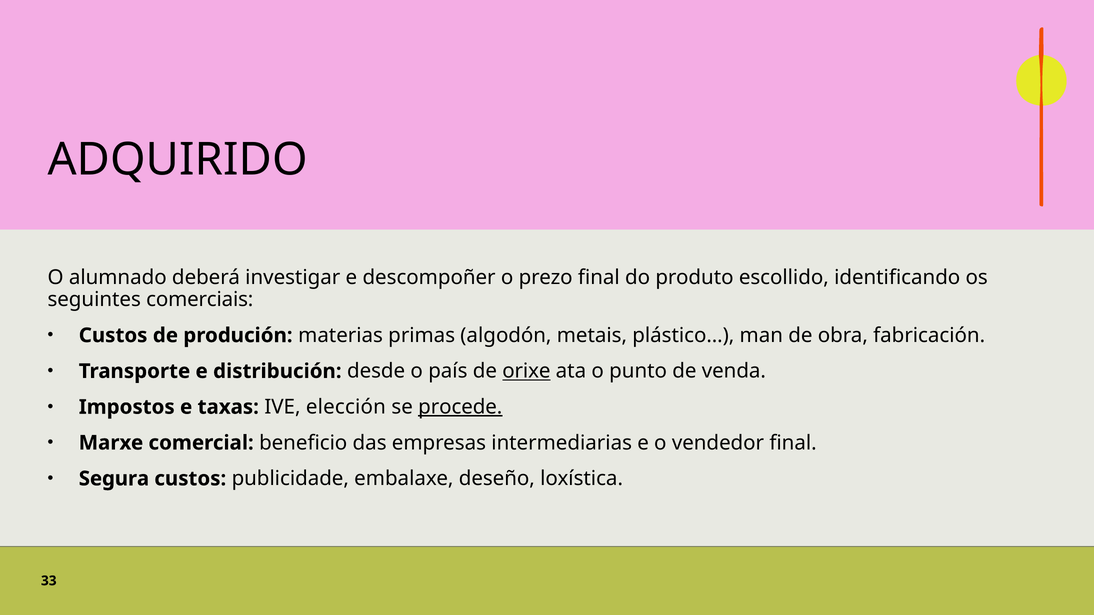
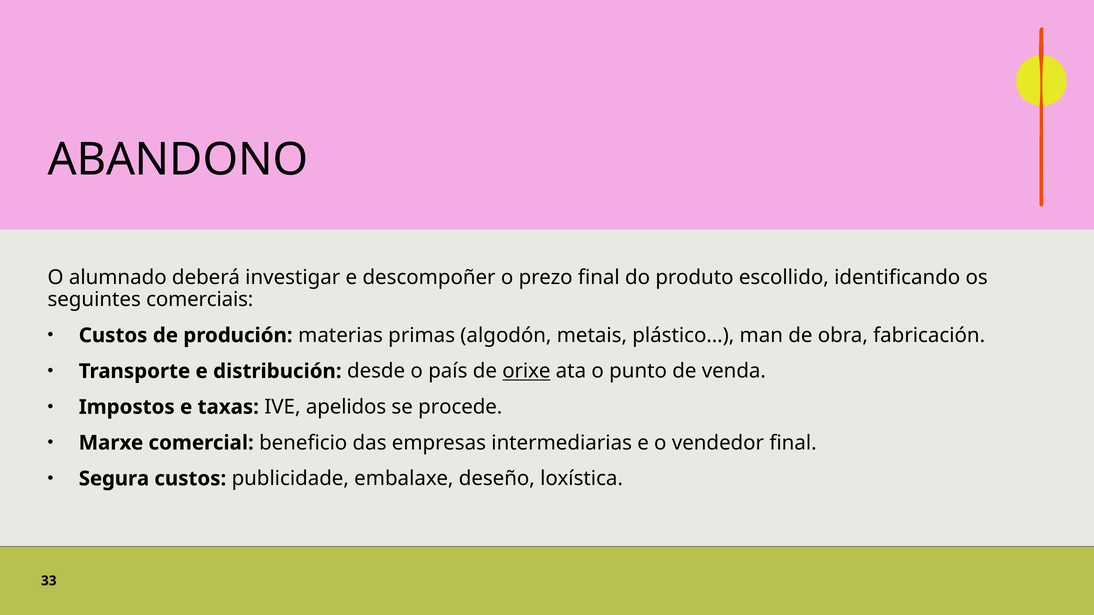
ADQUIRIDO: ADQUIRIDO -> ABANDONO
elección: elección -> apelidos
procede underline: present -> none
